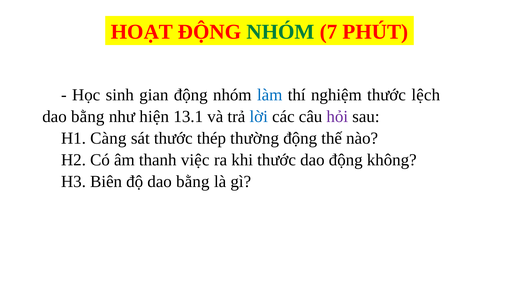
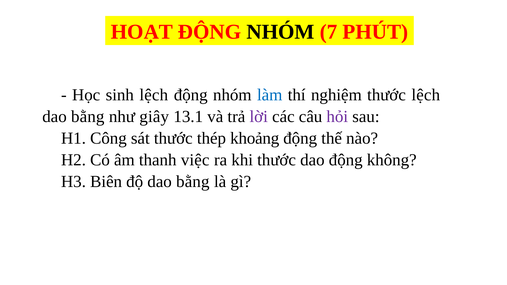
NHÓM at (280, 32) colour: green -> black
sinh gian: gian -> lệch
hiện: hiện -> giây
lời colour: blue -> purple
Càng: Càng -> Công
thường: thường -> khoảng
